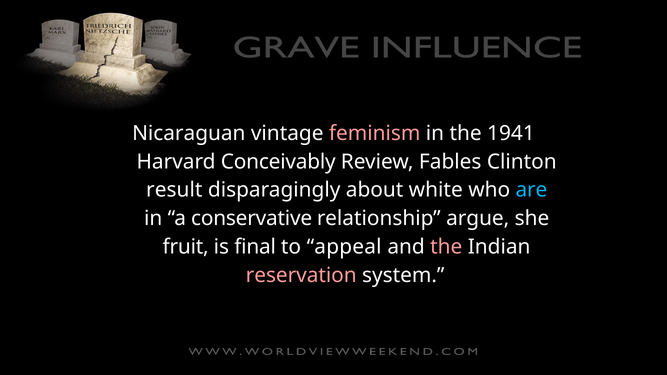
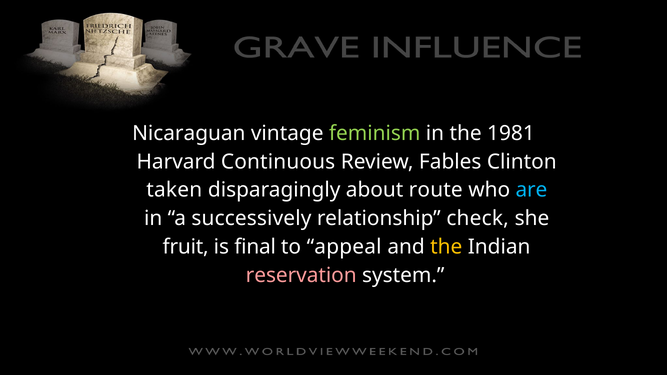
feminism colour: pink -> light green
1941: 1941 -> 1981
Conceivably: Conceivably -> Continuous
result: result -> taken
white: white -> route
conservative: conservative -> successively
argue: argue -> check
the at (446, 247) colour: pink -> yellow
